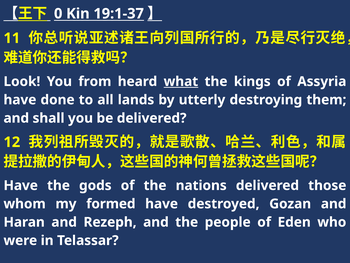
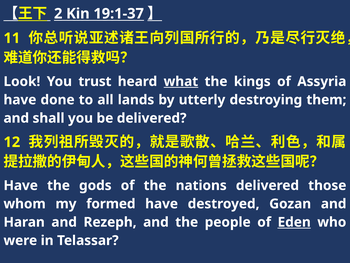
0: 0 -> 2
from: from -> trust
Eden underline: none -> present
